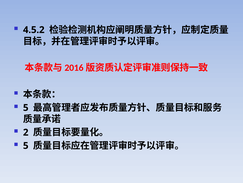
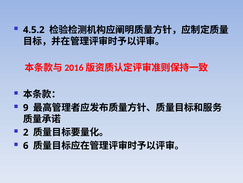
5 at (26, 107): 5 -> 9
5 at (26, 145): 5 -> 6
